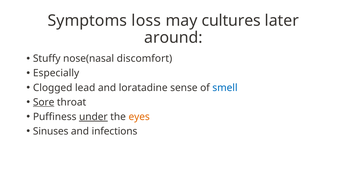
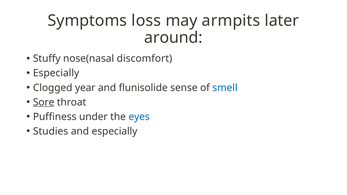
cultures: cultures -> armpits
lead: lead -> year
loratadine: loratadine -> flunisolide
under underline: present -> none
eyes colour: orange -> blue
Sinuses: Sinuses -> Studies
and infections: infections -> especially
